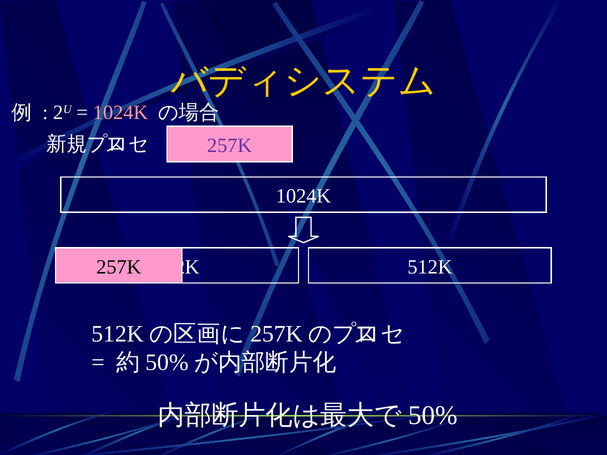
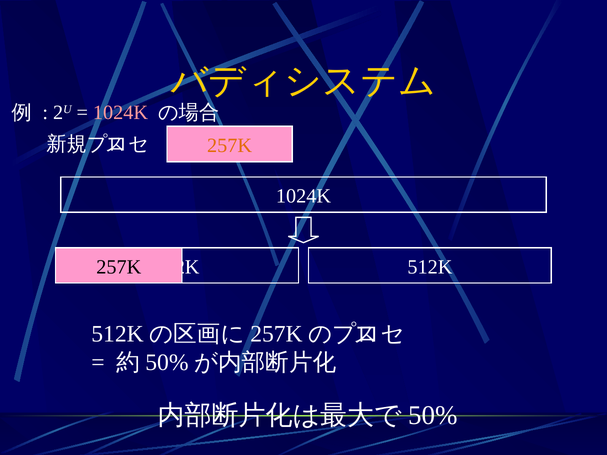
257K at (230, 146) colour: purple -> orange
